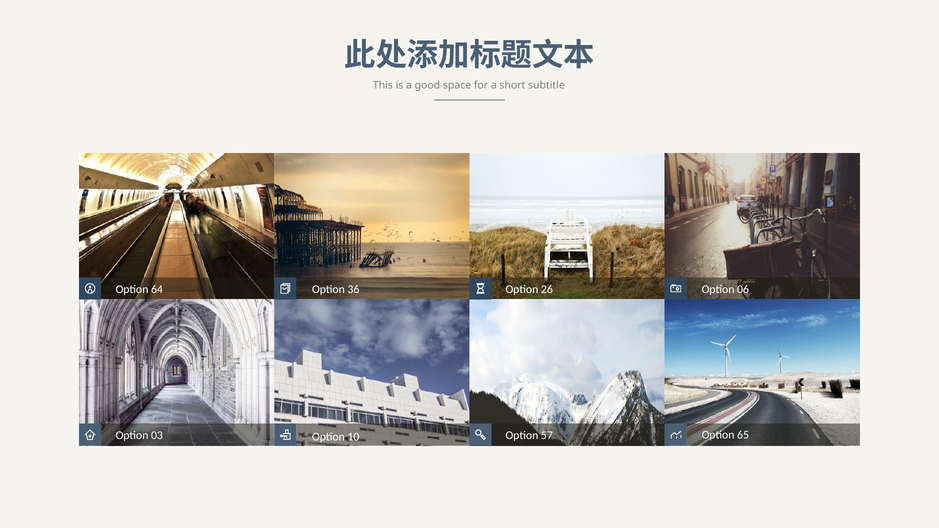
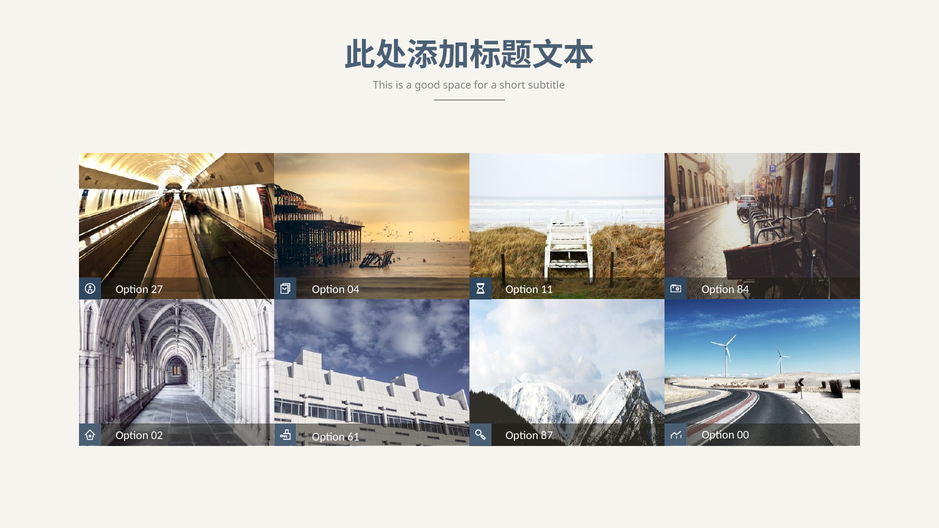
64: 64 -> 27
36: 36 -> 04
26: 26 -> 11
06: 06 -> 84
65: 65 -> 00
57: 57 -> 87
03: 03 -> 02
10: 10 -> 61
